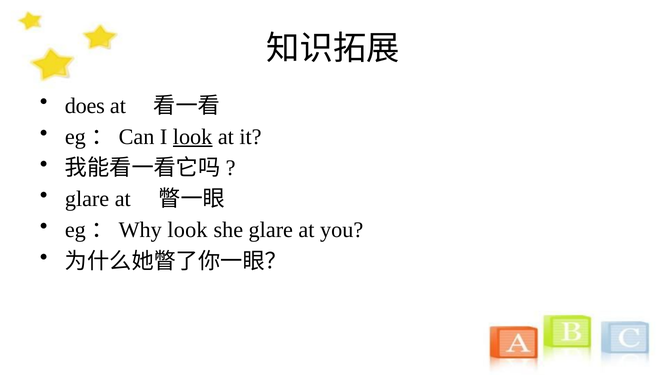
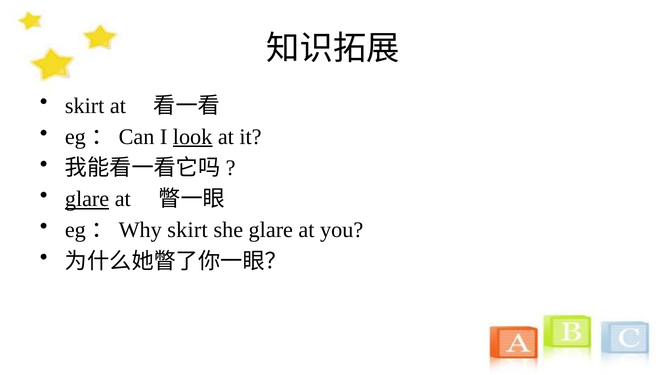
does at (85, 106): does -> skirt
glare at (87, 199) underline: none -> present
eg：Why look: look -> skirt
